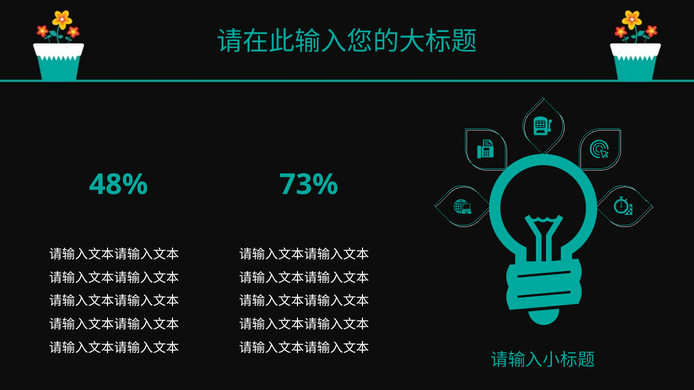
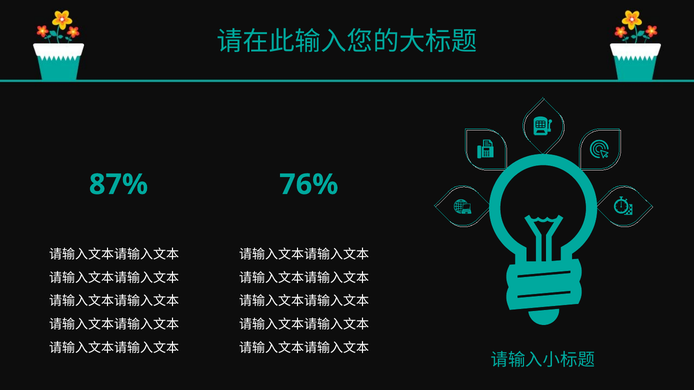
48%: 48% -> 87%
73%: 73% -> 76%
